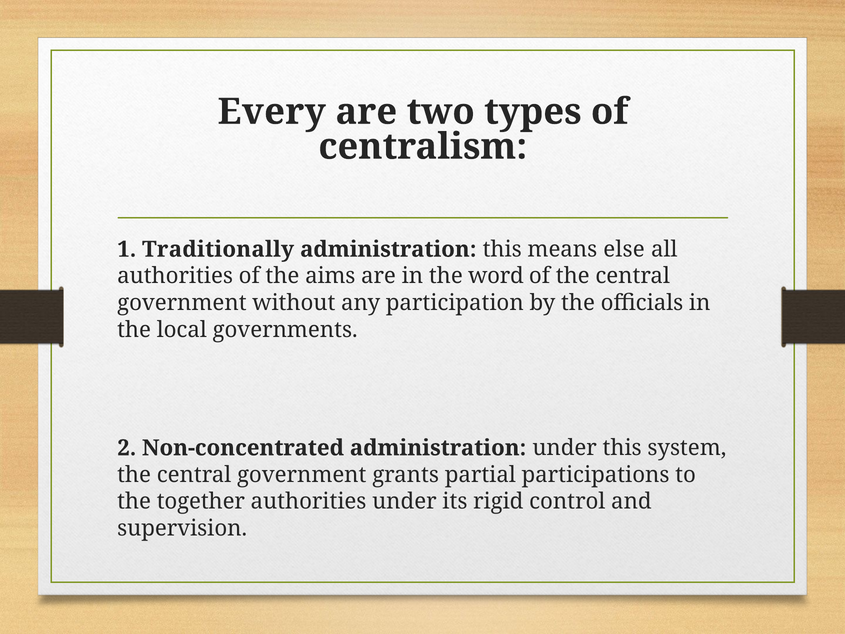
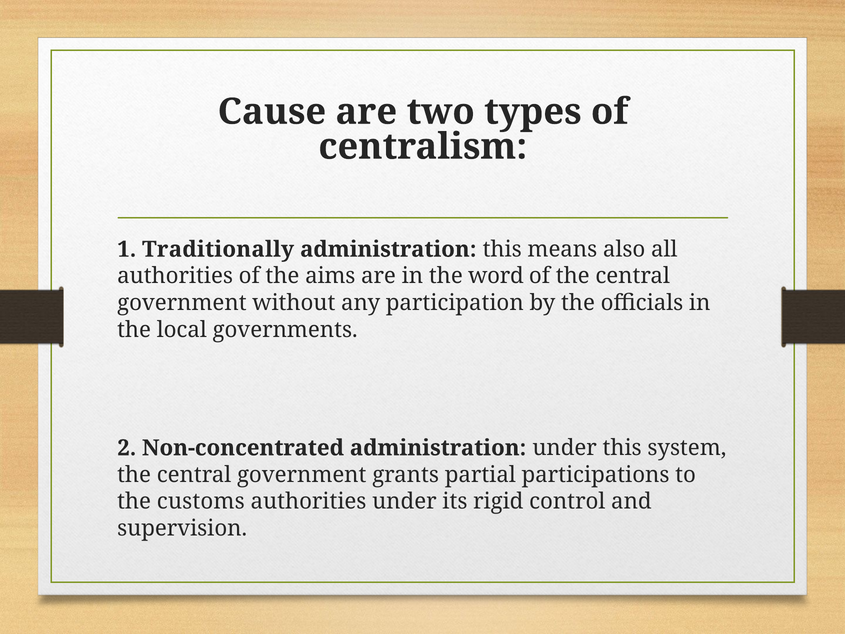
Every: Every -> Cause
else: else -> also
together: together -> customs
